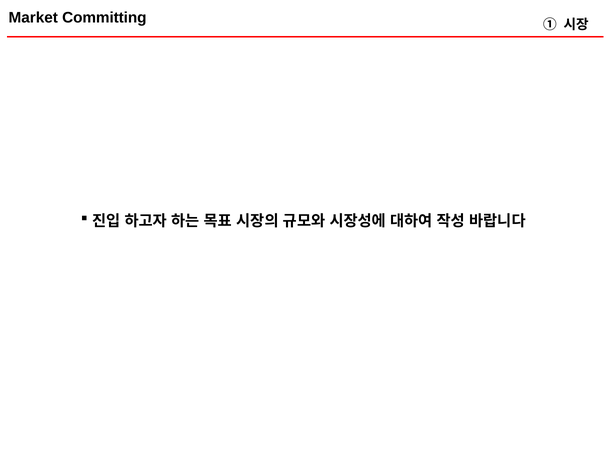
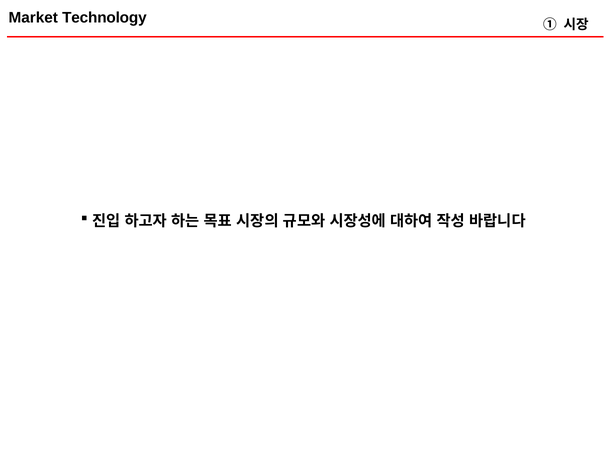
Committing: Committing -> Technology
